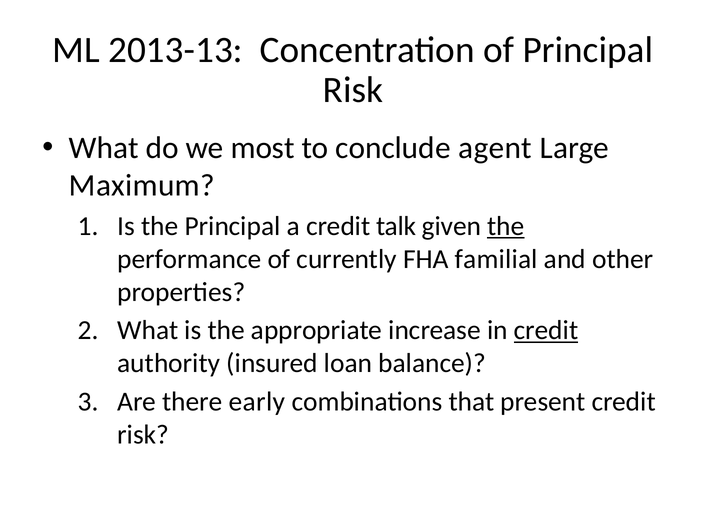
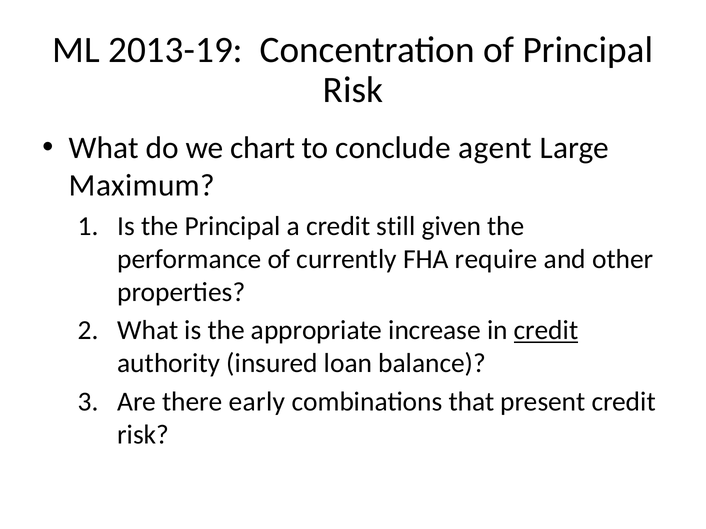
2013-13: 2013-13 -> 2013-19
most: most -> chart
talk: talk -> still
the at (506, 226) underline: present -> none
familial: familial -> require
